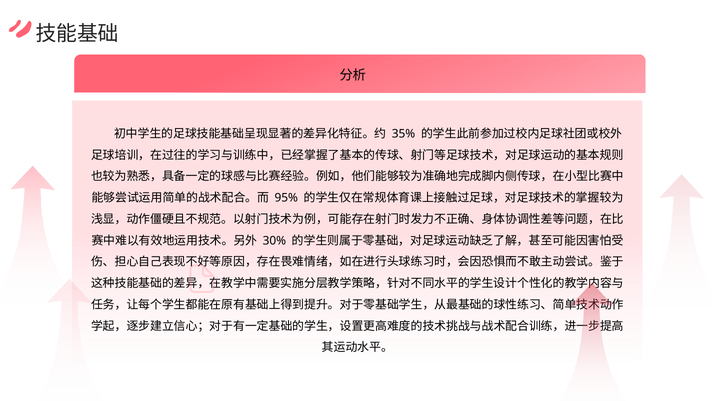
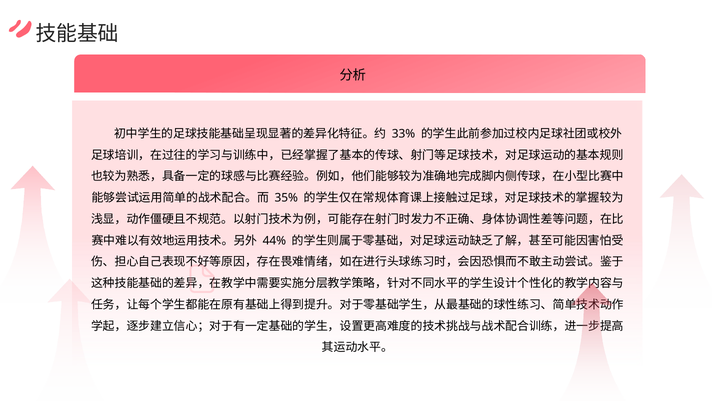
35%: 35% -> 33%
95%: 95% -> 35%
30%: 30% -> 44%
